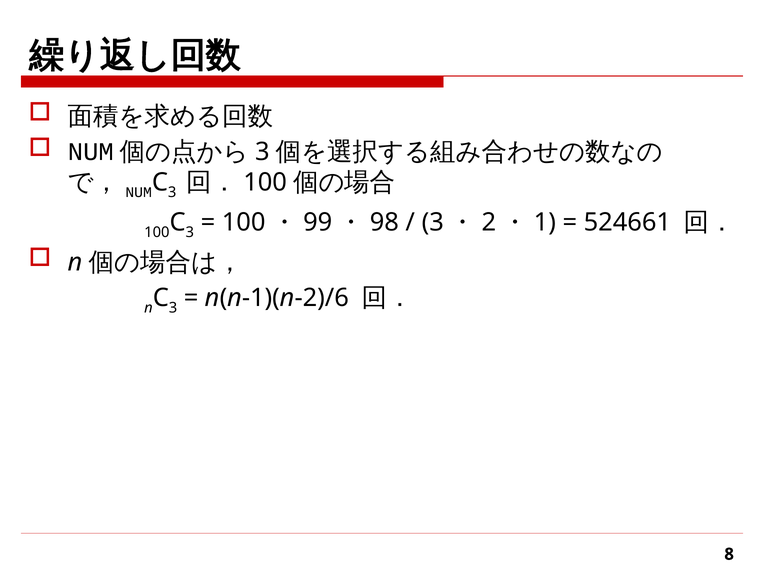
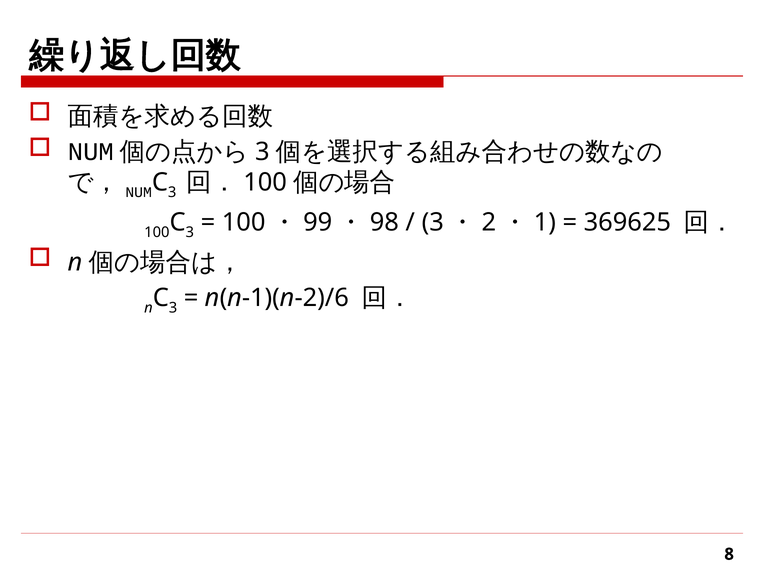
524661: 524661 -> 369625
